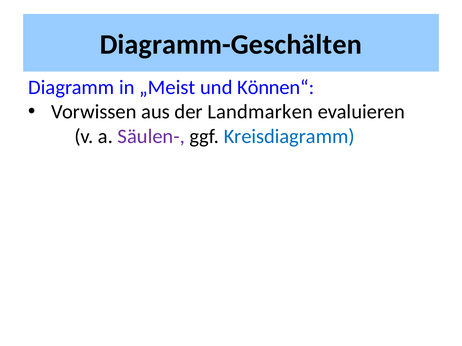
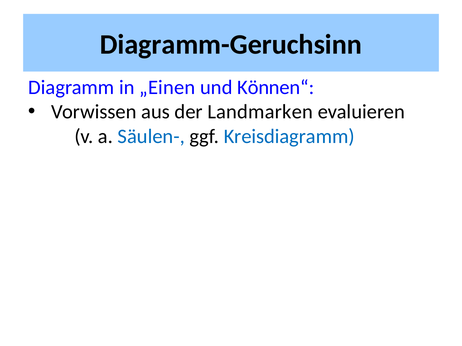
Diagramm-Geschälten: Diagramm-Geschälten -> Diagramm-Geruchsinn
„Meist: „Meist -> „Einen
Säulen- colour: purple -> blue
